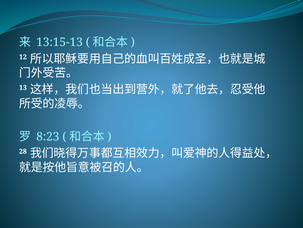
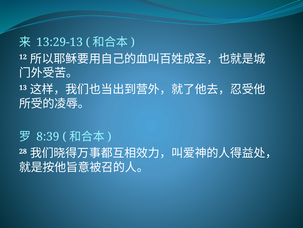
13:15-13: 13:15-13 -> 13:29-13
8:23: 8:23 -> 8:39
